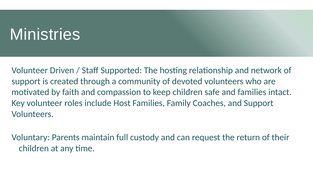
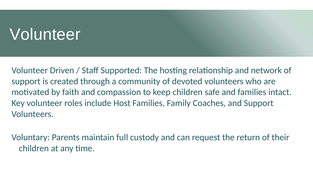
Ministries at (45, 34): Ministries -> Volunteer
